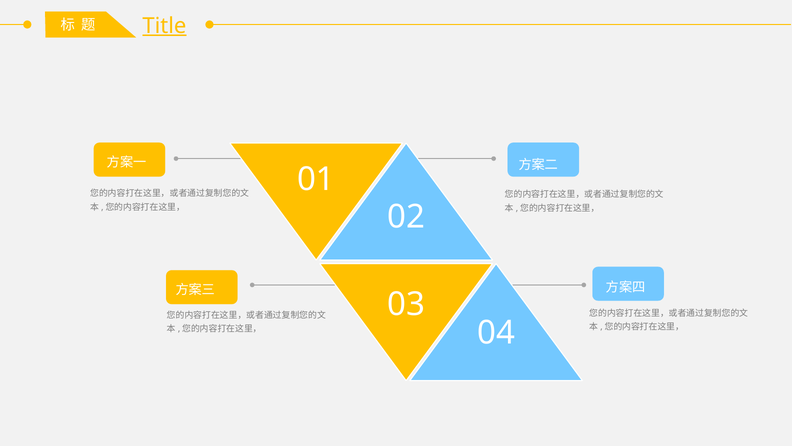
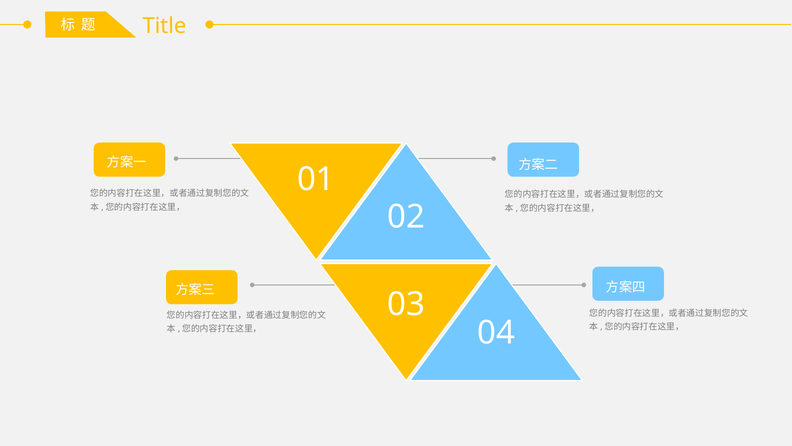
Title underline: present -> none
